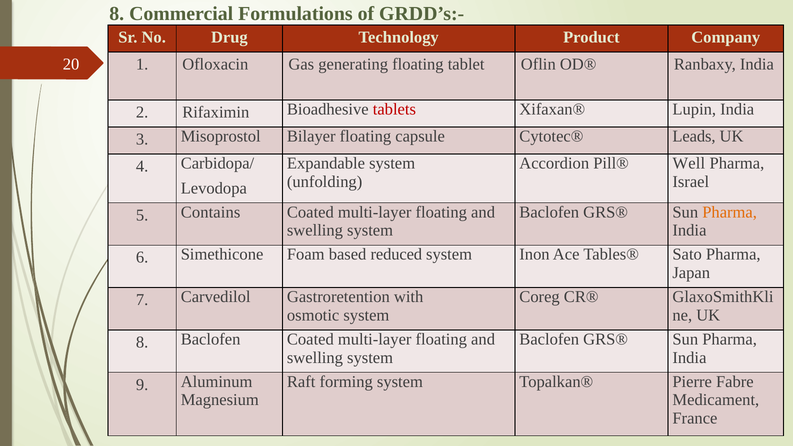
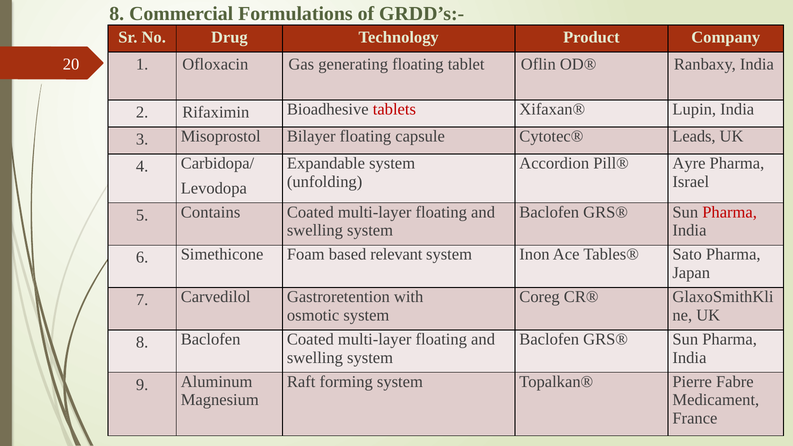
Well: Well -> Ayre
Pharma at (730, 212) colour: orange -> red
reduced: reduced -> relevant
